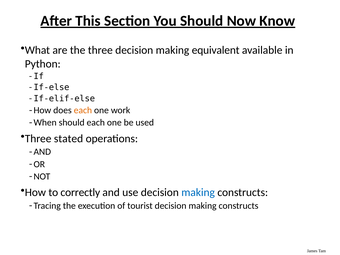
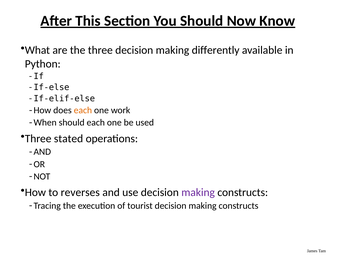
equivalent: equivalent -> differently
correctly: correctly -> reverses
making at (198, 192) colour: blue -> purple
